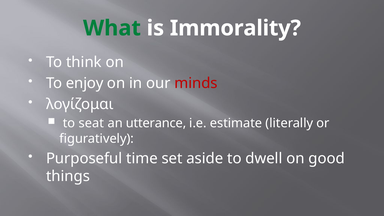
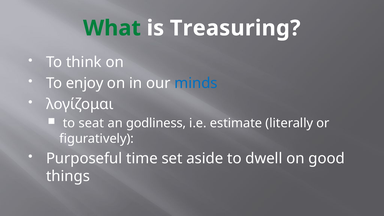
Immorality: Immorality -> Treasuring
minds colour: red -> blue
utterance: utterance -> godliness
